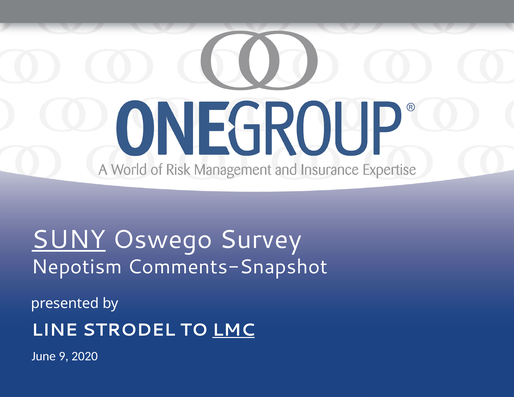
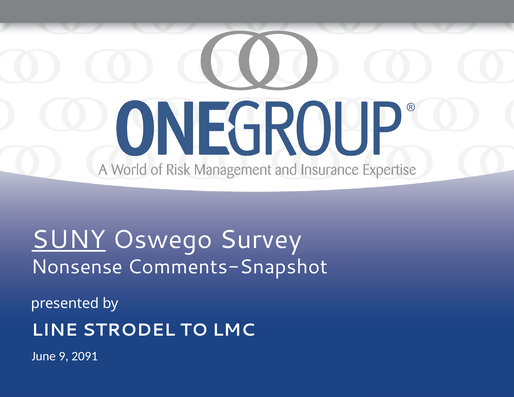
Nepotism: Nepotism -> Nonsense
LMC underline: present -> none
2020: 2020 -> 2091
